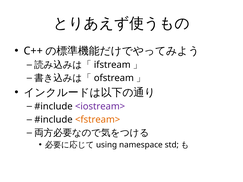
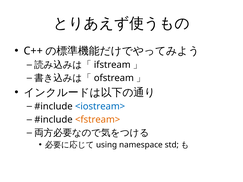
<iostream> colour: purple -> blue
